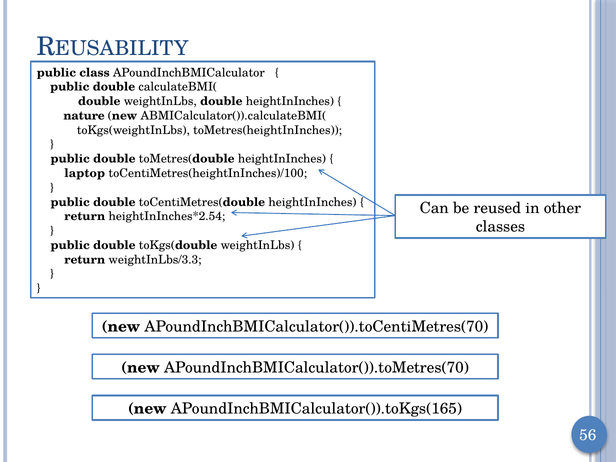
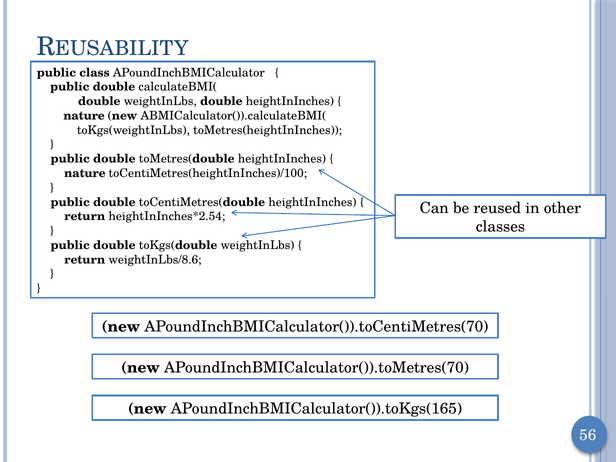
laptop at (85, 173): laptop -> nature
weightInLbs/3.3: weightInLbs/3.3 -> weightInLbs/8.6
